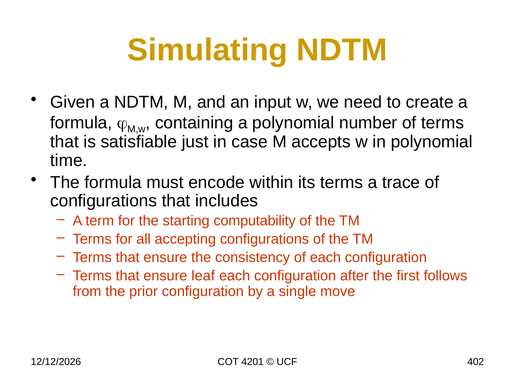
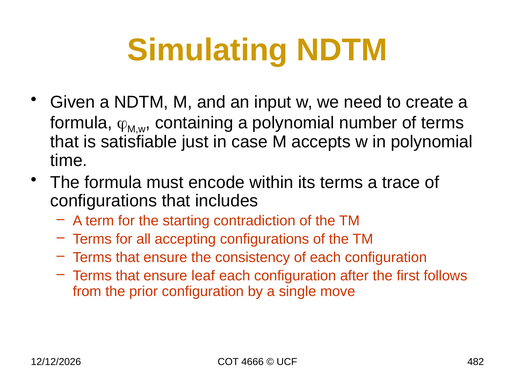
computability: computability -> contradiction
4201: 4201 -> 4666
402: 402 -> 482
